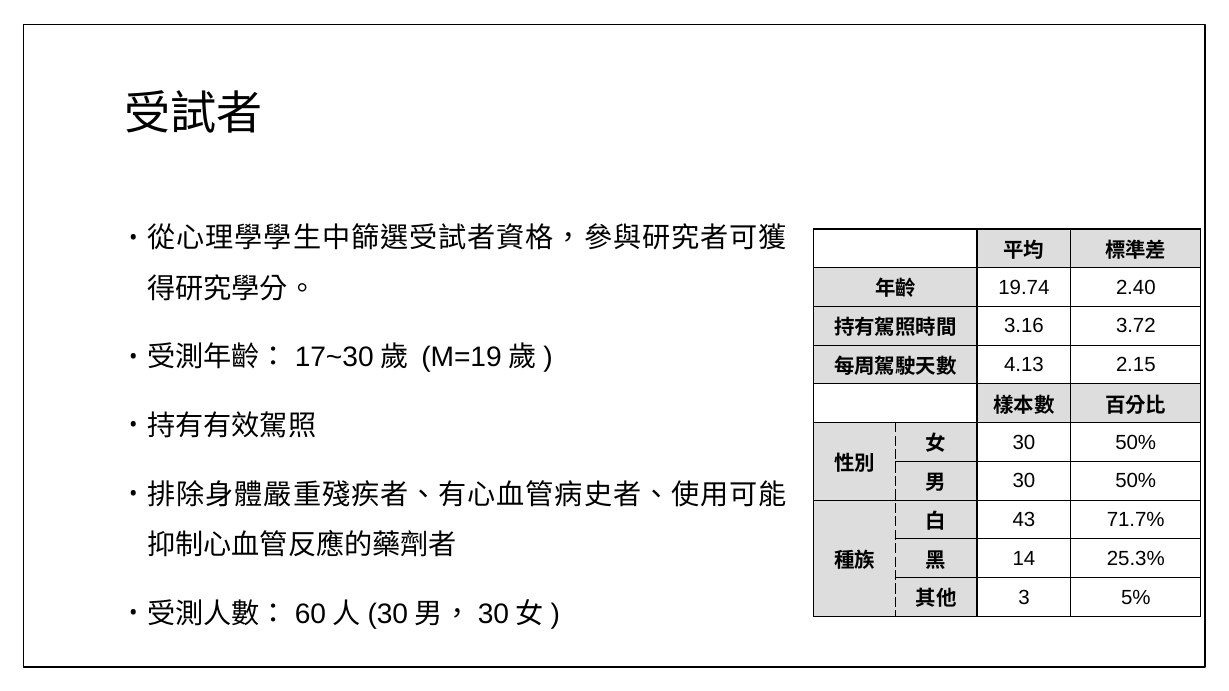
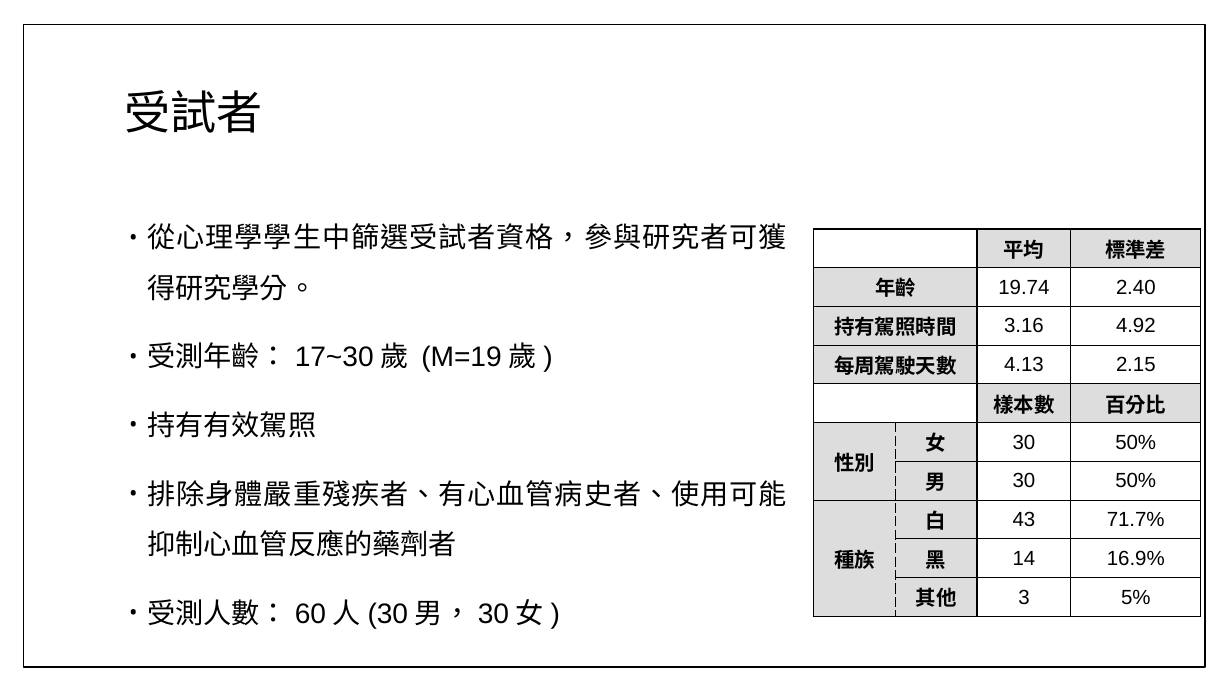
3.72: 3.72 -> 4.92
25.3%: 25.3% -> 16.9%
